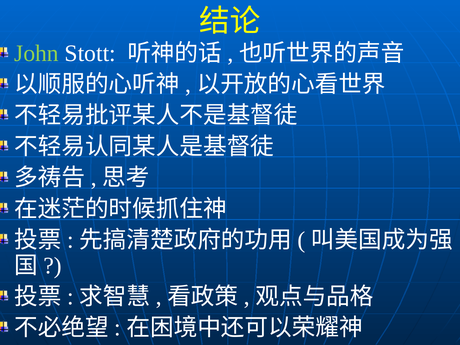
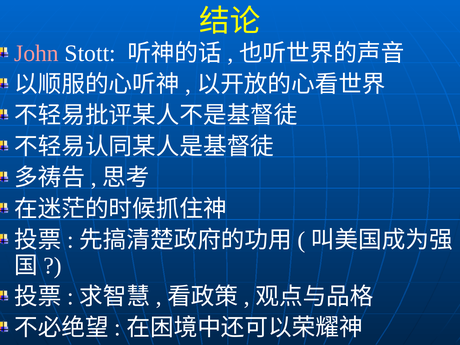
John colour: light green -> pink
